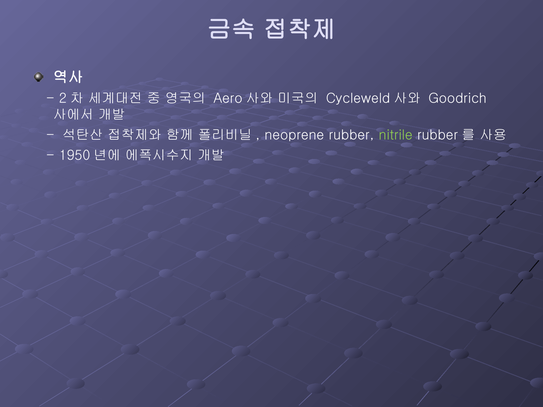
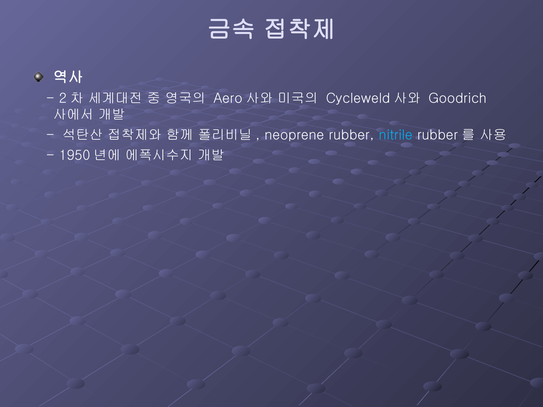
nitrile colour: light green -> light blue
